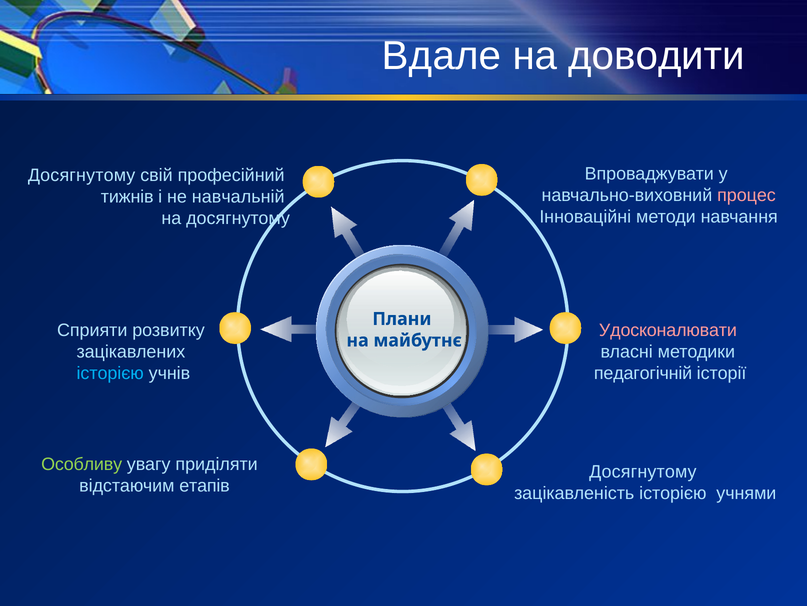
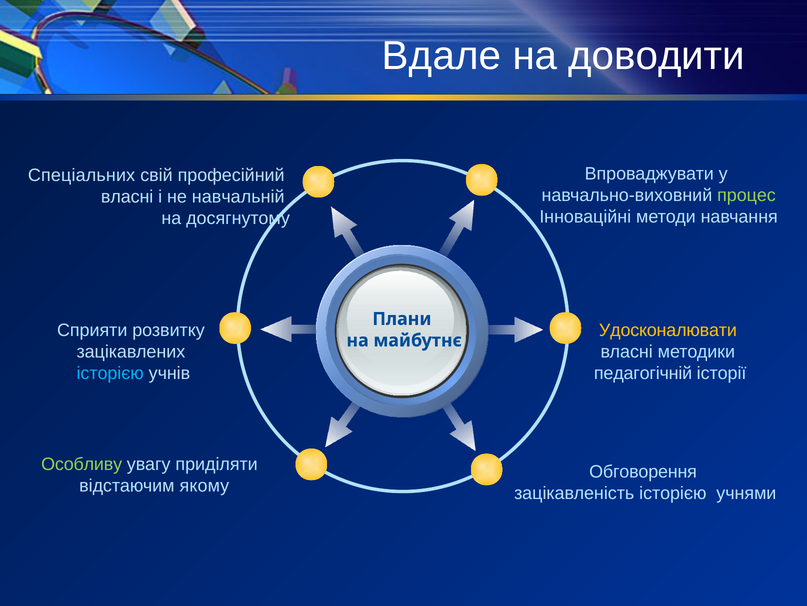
Досягнутому at (82, 175): Досягнутому -> Спеціальних
процес colour: pink -> light green
тижнів at (127, 197): тижнів -> власні
Удосконалювати colour: pink -> yellow
Досягнутому at (643, 471): Досягнутому -> Обговорення
етапів: етапів -> якому
